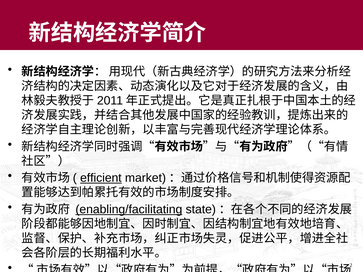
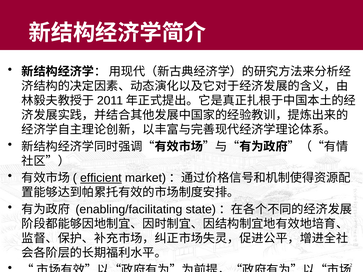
enabling/facilitating underline: present -> none
